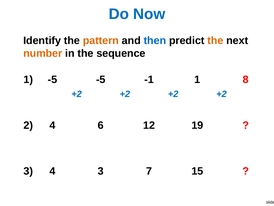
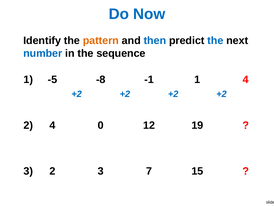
the at (215, 40) colour: orange -> blue
number colour: orange -> blue
-5 -5: -5 -> -8
1 8: 8 -> 4
6: 6 -> 0
3 4: 4 -> 2
